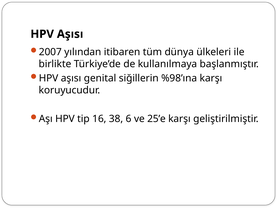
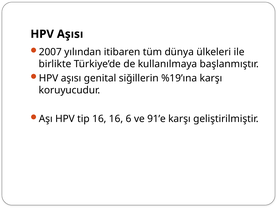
%98’ına: %98’ına -> %19’ına
16 38: 38 -> 16
25’e: 25’e -> 91’e
